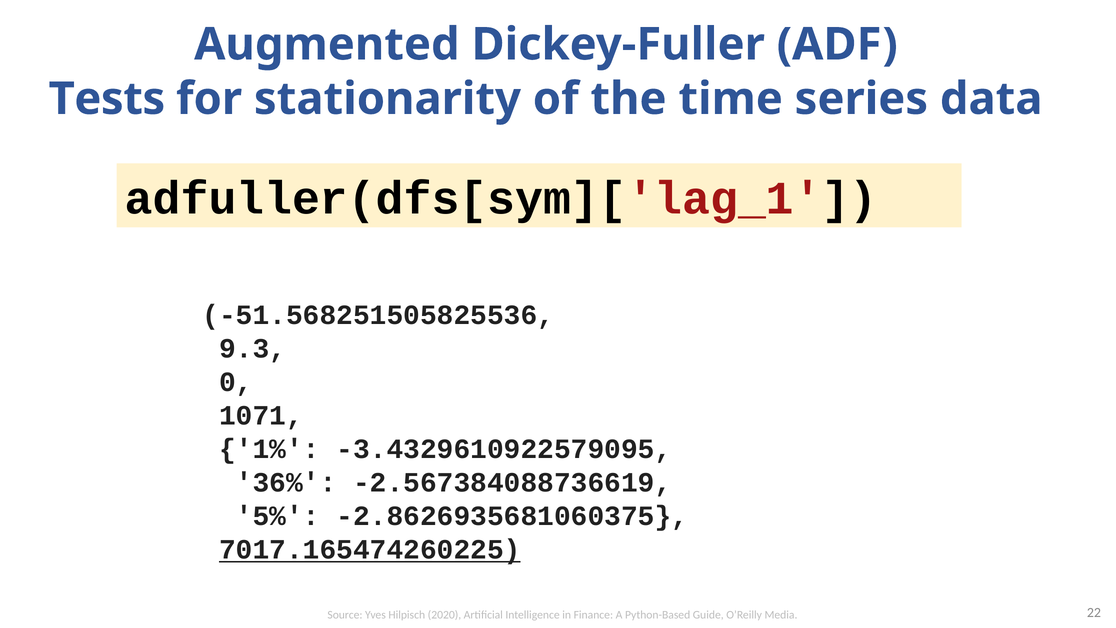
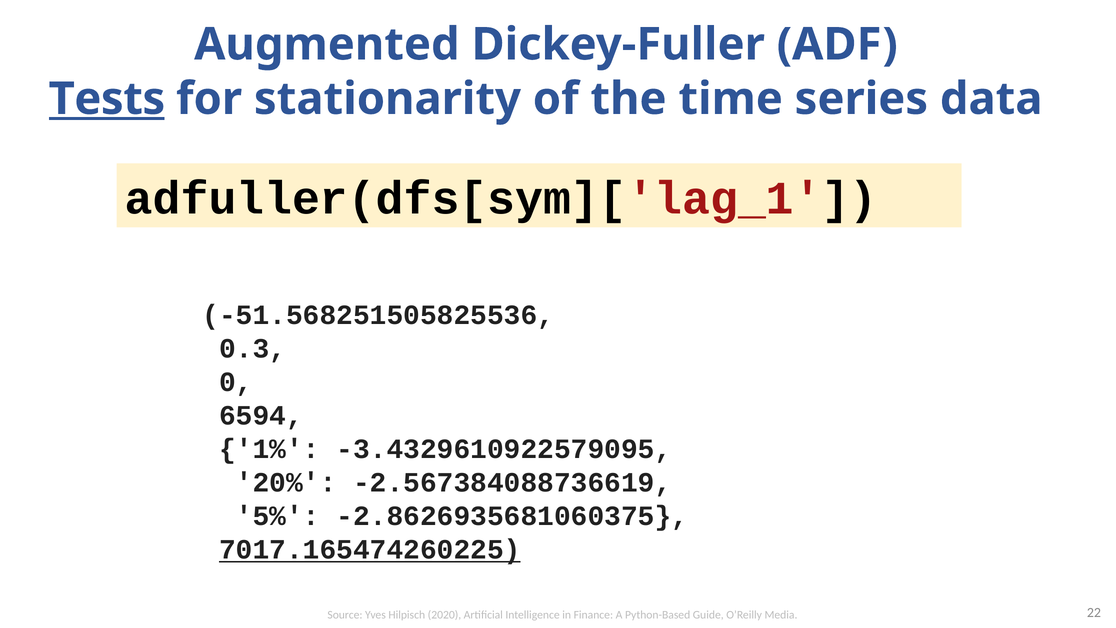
Tests underline: none -> present
9.3: 9.3 -> 0.3
1071: 1071 -> 6594
36%: 36% -> 20%
